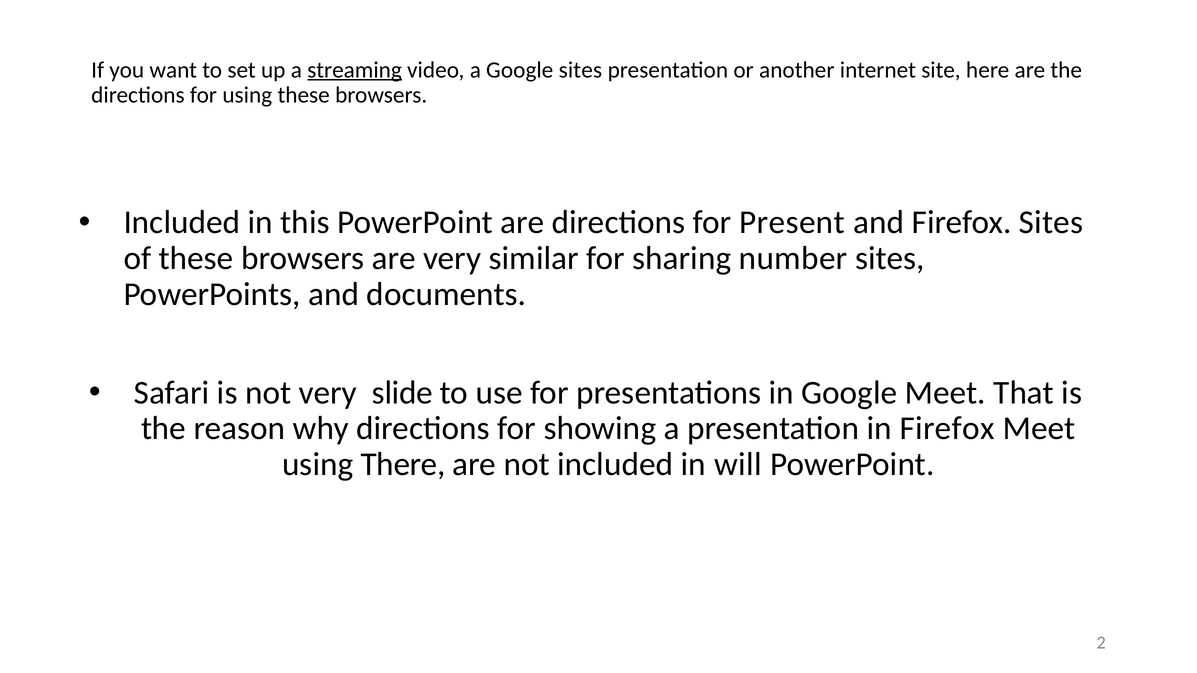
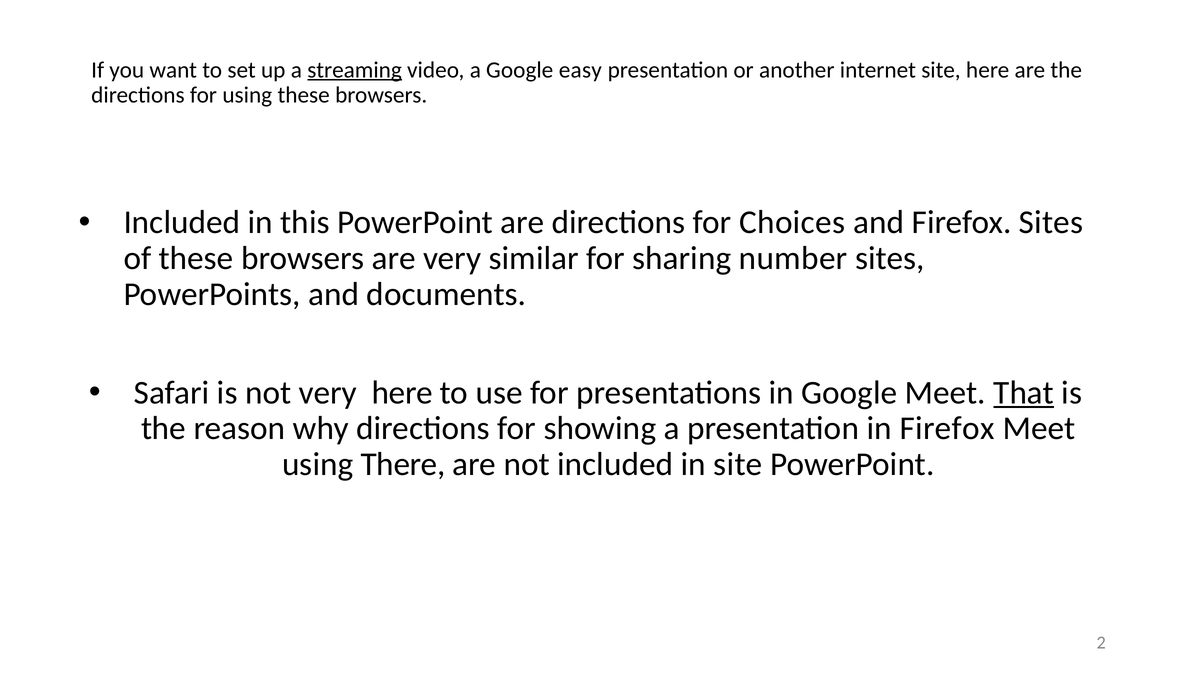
Google sites: sites -> easy
Present: Present -> Choices
very slide: slide -> here
That underline: none -> present
in will: will -> site
